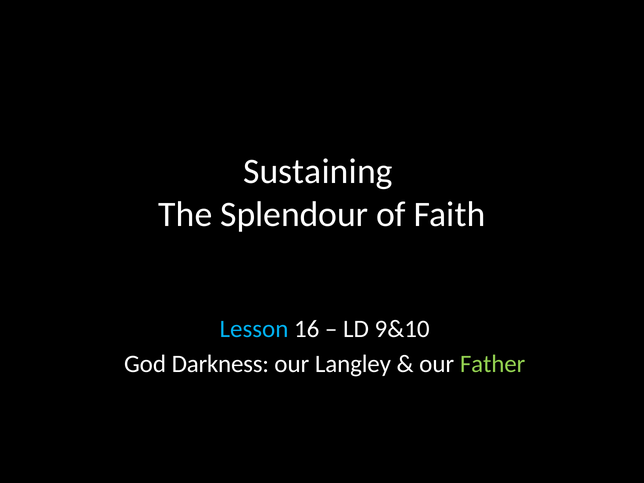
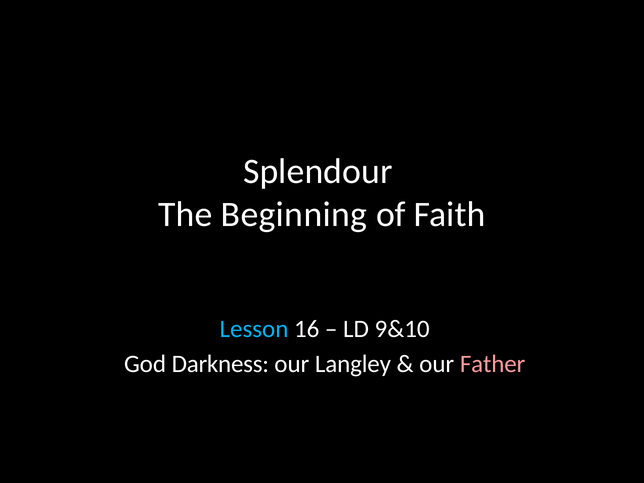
Sustaining: Sustaining -> Splendour
Splendour: Splendour -> Beginning
Father colour: light green -> pink
